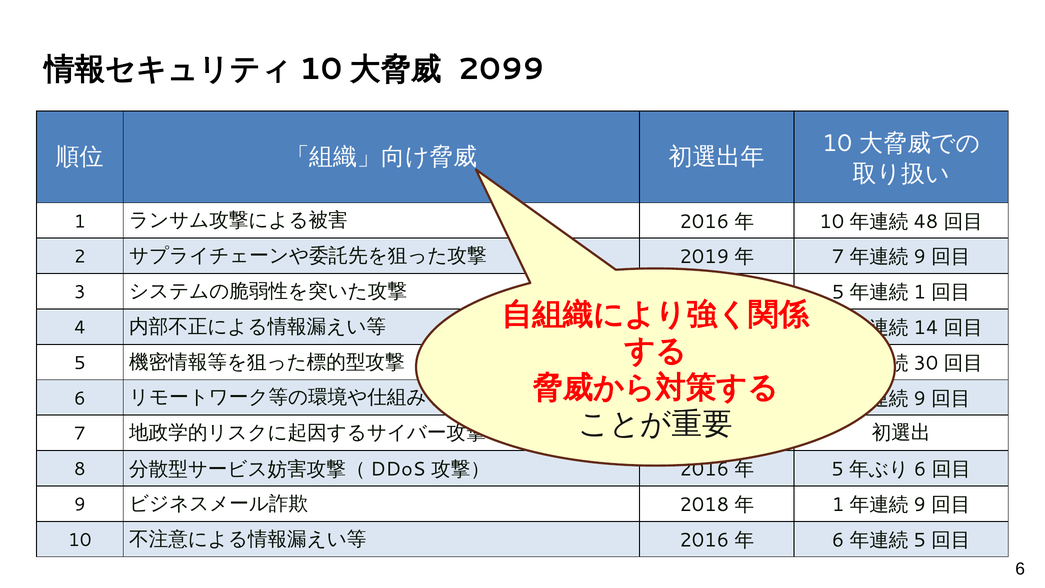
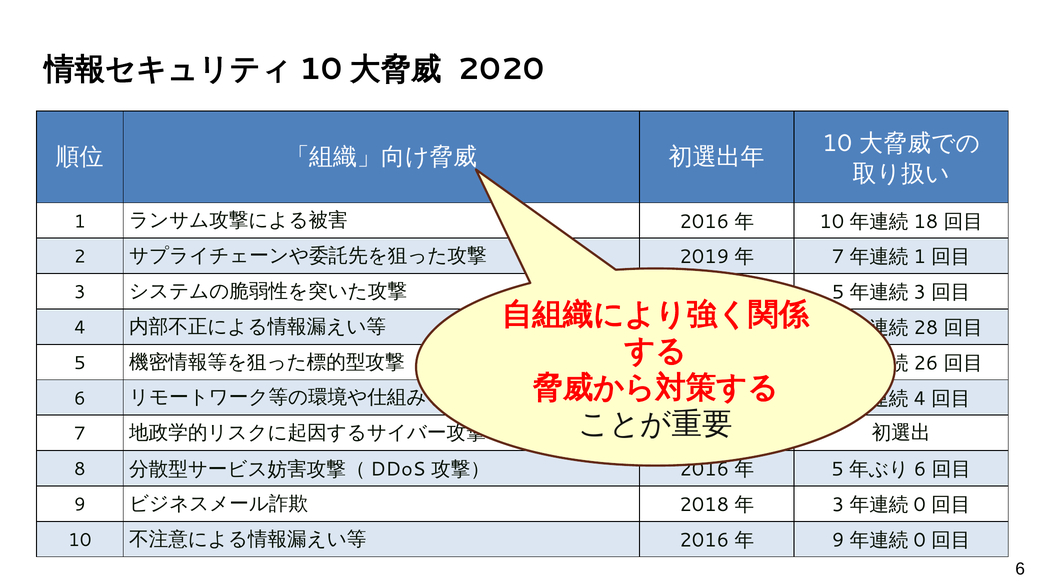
2099: 2099 -> 2020
48: 48 -> 18
9 at (920, 257): 9 -> 1
1 at (920, 292): 1 -> 3
14: 14 -> 28
30: 30 -> 26
9 at (920, 398): 9 -> 4
1 at (838, 505): 1 -> 3
9 at (920, 505): 9 -> 0
6 at (838, 540): 6 -> 9
5 at (920, 540): 5 -> 0
